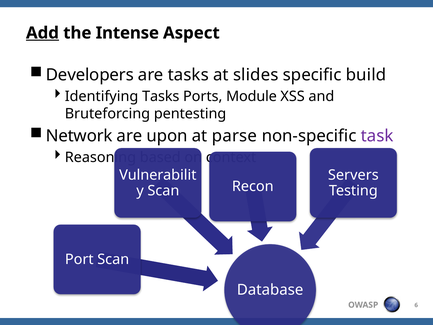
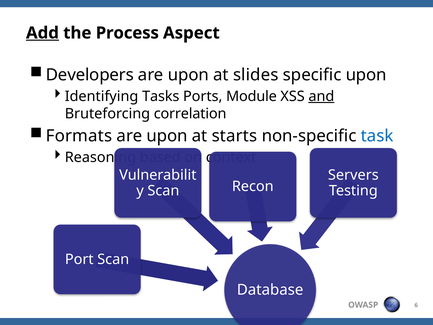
Intense: Intense -> Process
tasks at (188, 75): tasks -> upon
specific build: build -> upon
and underline: none -> present
pentesting: pentesting -> correlation
Network: Network -> Formats
parse: parse -> starts
task colour: purple -> blue
